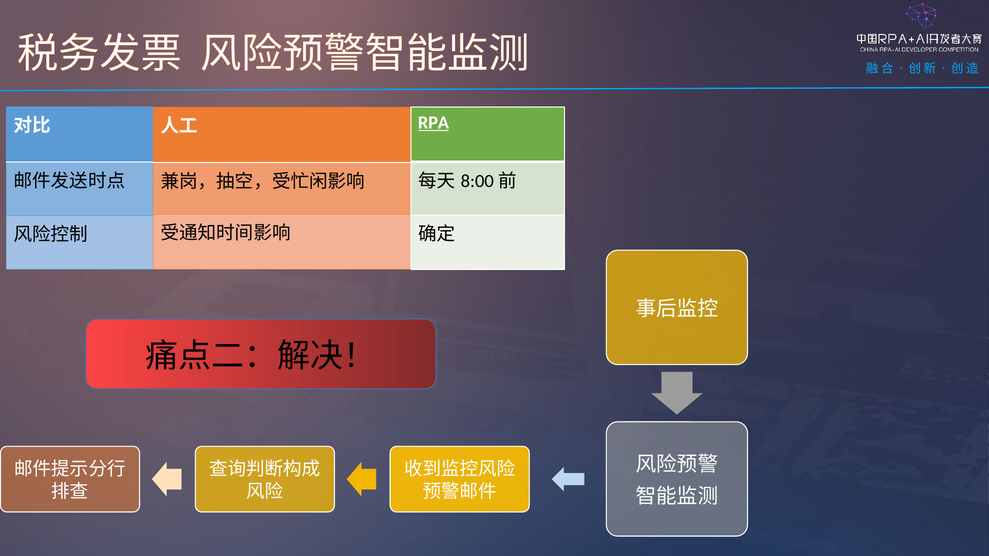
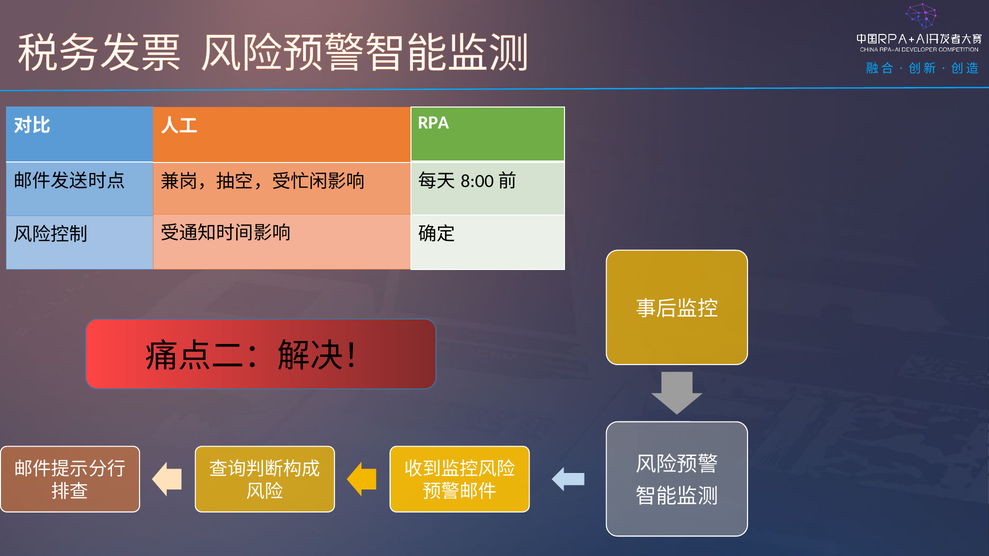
RPA underline: present -> none
